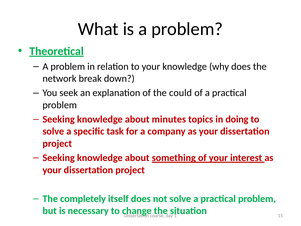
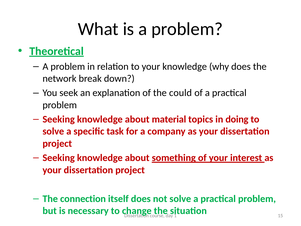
minutes: minutes -> material
completely: completely -> connection
